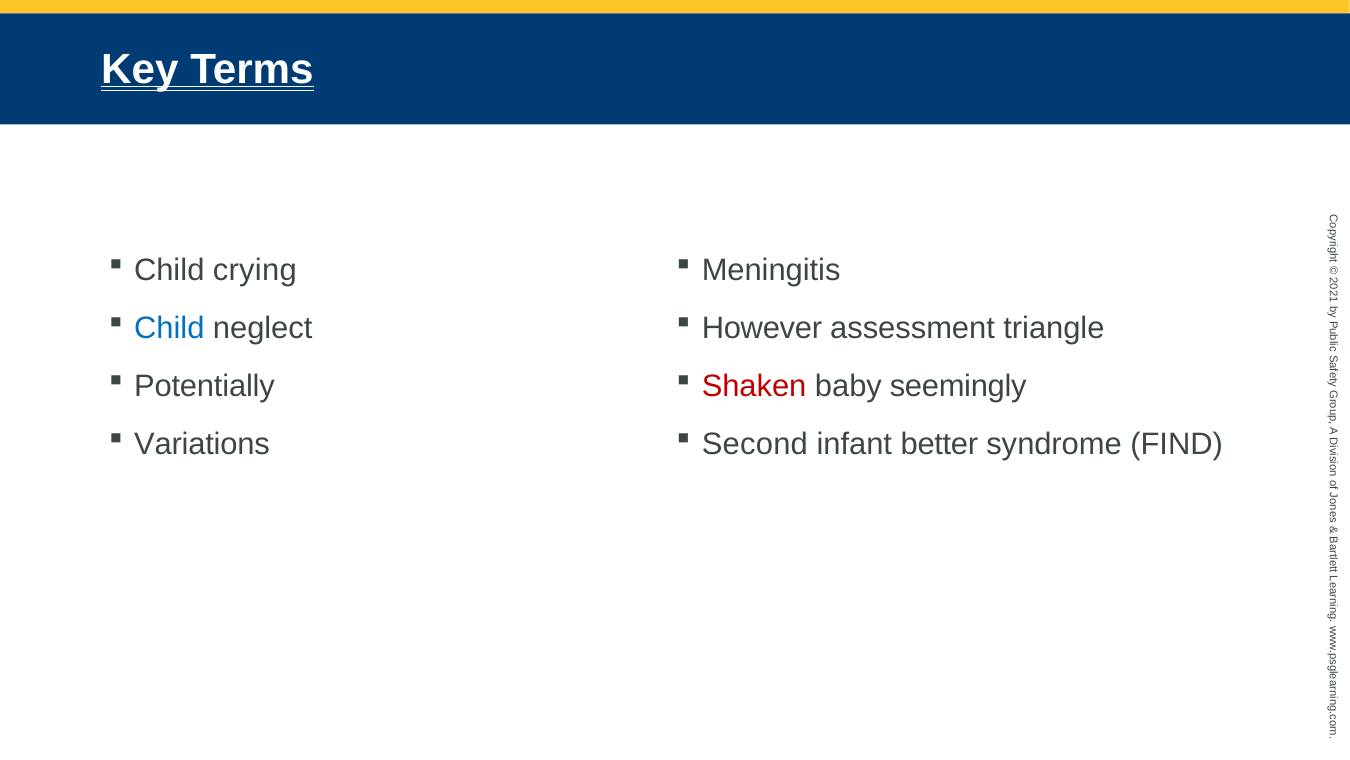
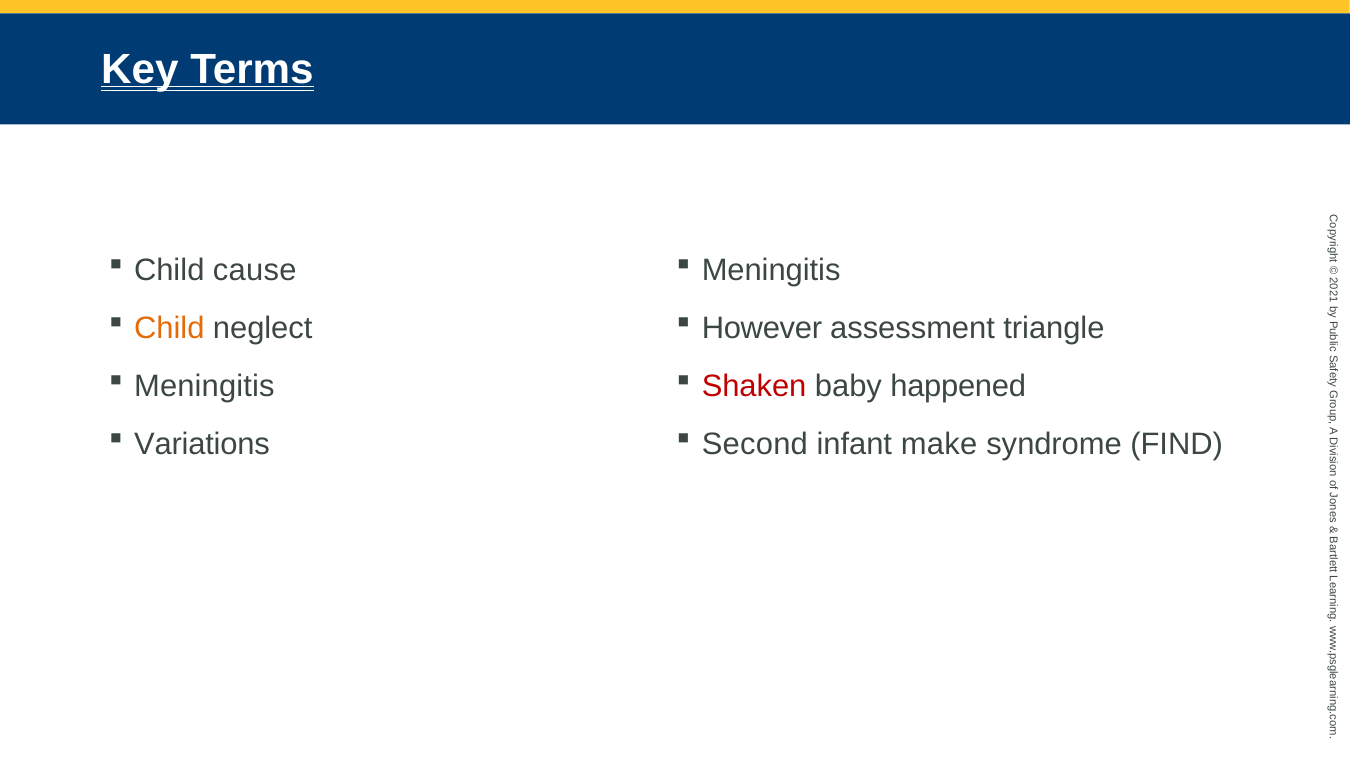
crying: crying -> cause
Child at (169, 328) colour: blue -> orange
Potentially at (205, 386): Potentially -> Meningitis
seemingly: seemingly -> happened
better: better -> make
